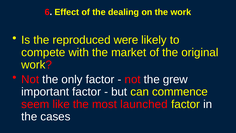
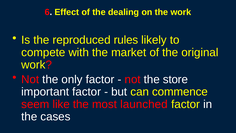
were: were -> rules
grew: grew -> store
